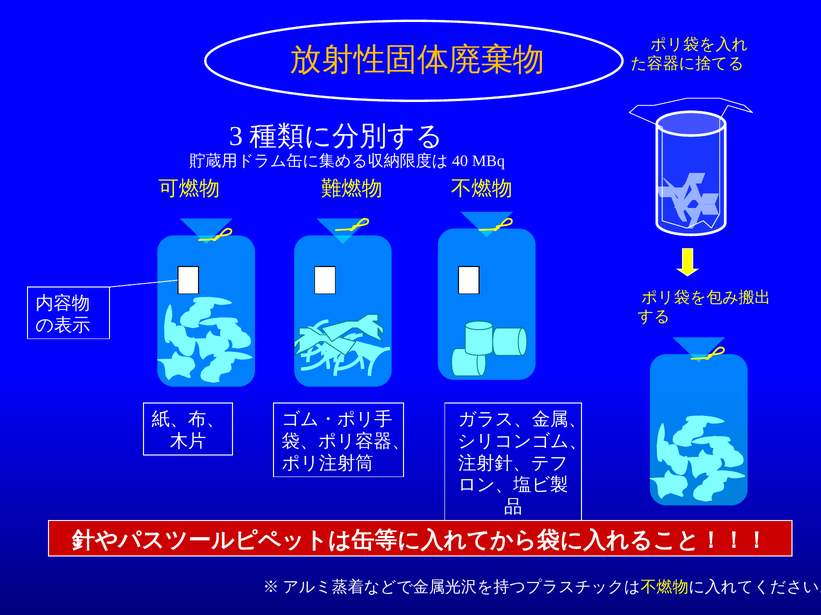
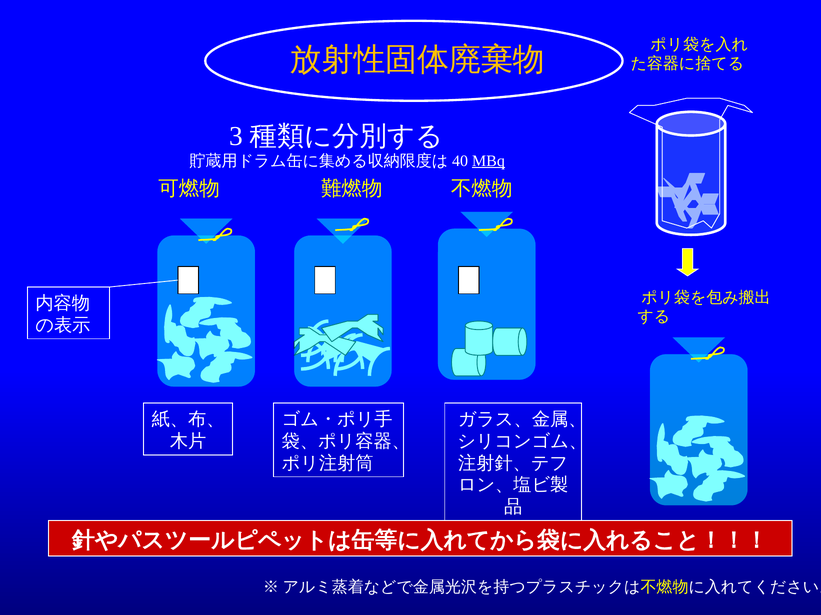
MBq underline: none -> present
